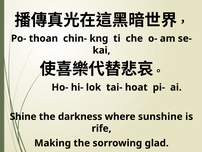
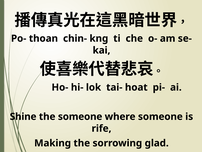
the darkness: darkness -> someone
where sunshine: sunshine -> someone
